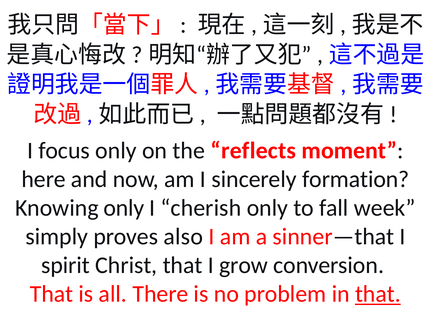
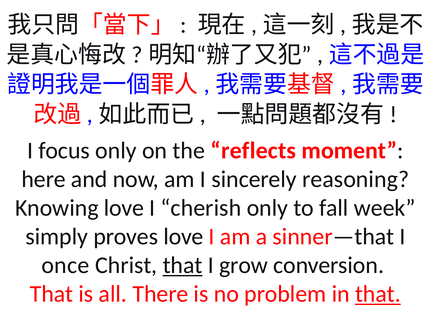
formation: formation -> reasoning
Knowing only: only -> love
proves also: also -> love
spirit: spirit -> once
that at (183, 265) underline: none -> present
